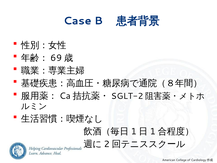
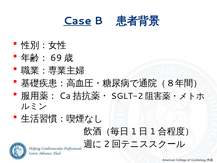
Case underline: none -> present
